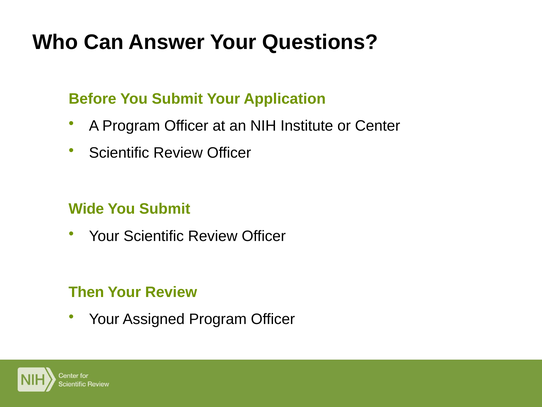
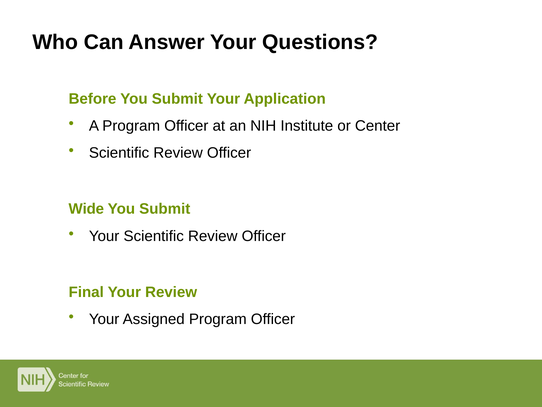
Then: Then -> Final
